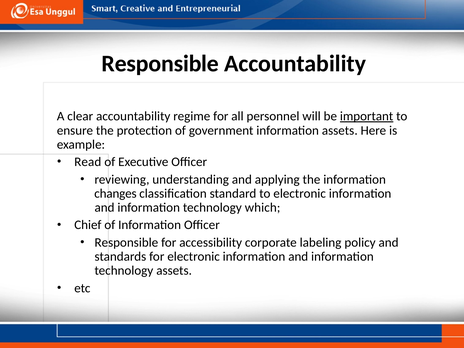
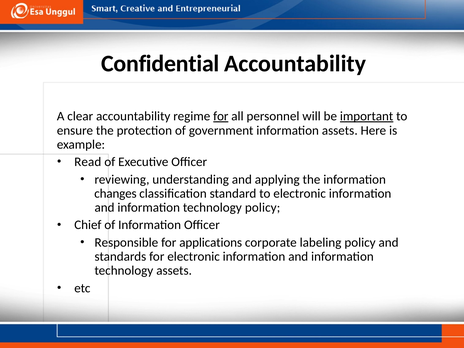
Responsible at (160, 63): Responsible -> Confidential
for at (221, 116) underline: none -> present
technology which: which -> policy
accessibility: accessibility -> applications
